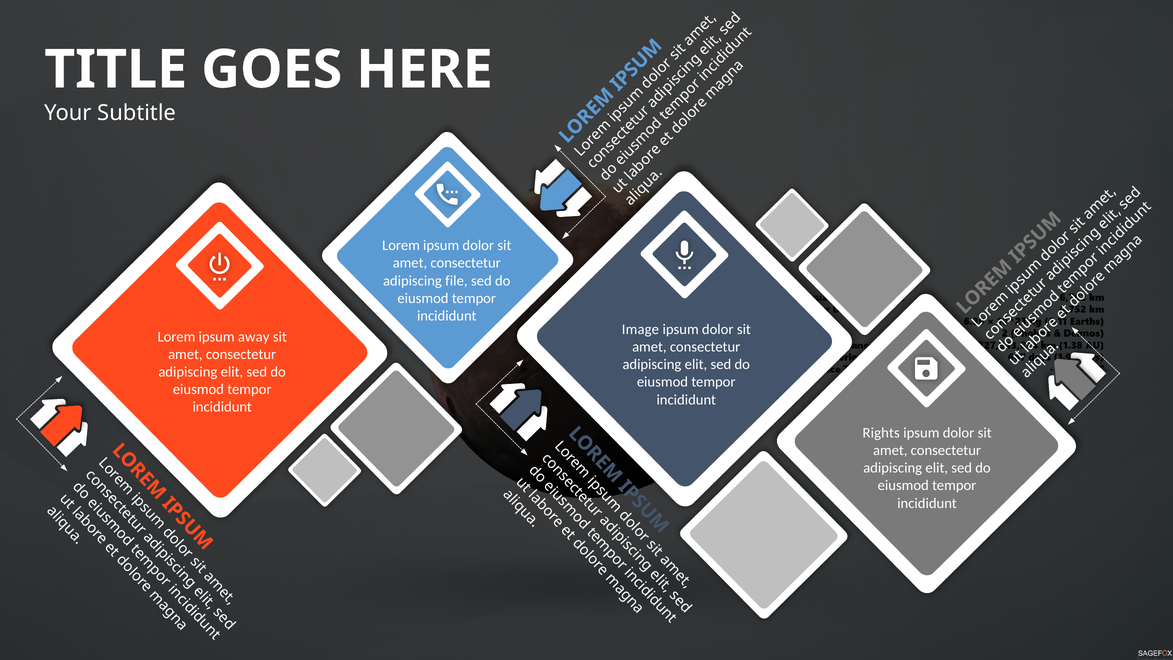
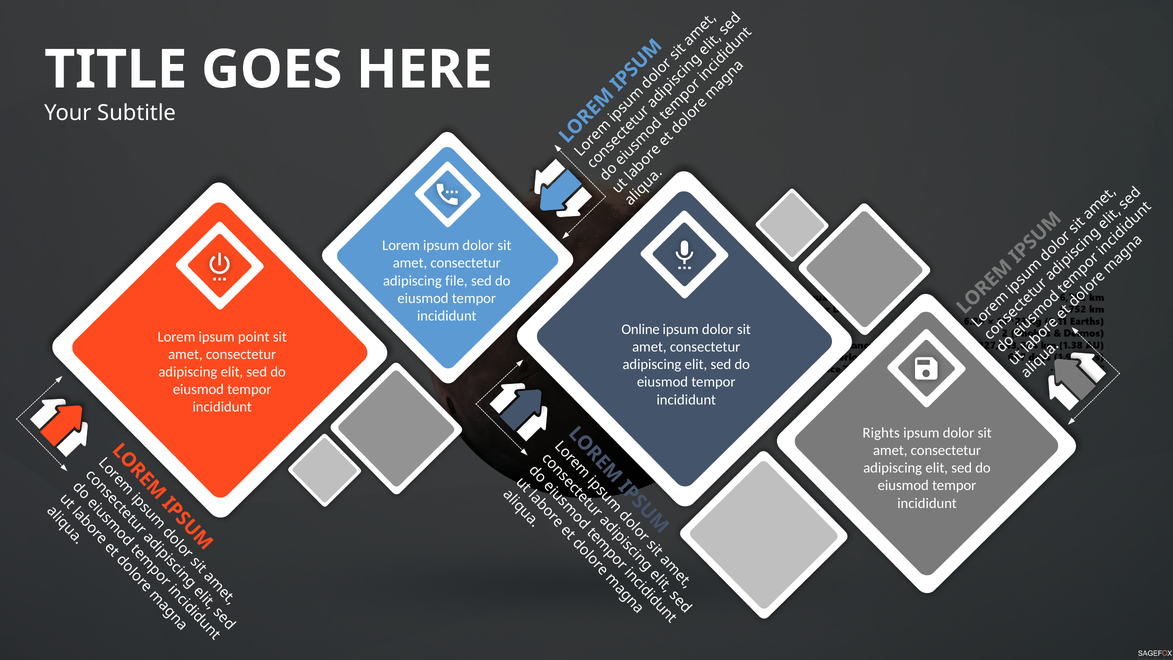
Image: Image -> Online
away: away -> point
